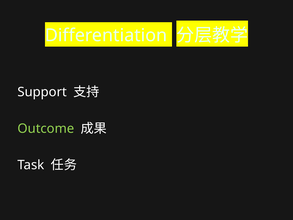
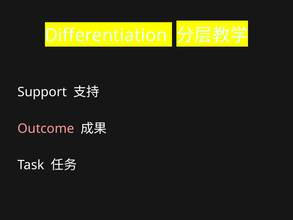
Outcome colour: light green -> pink
